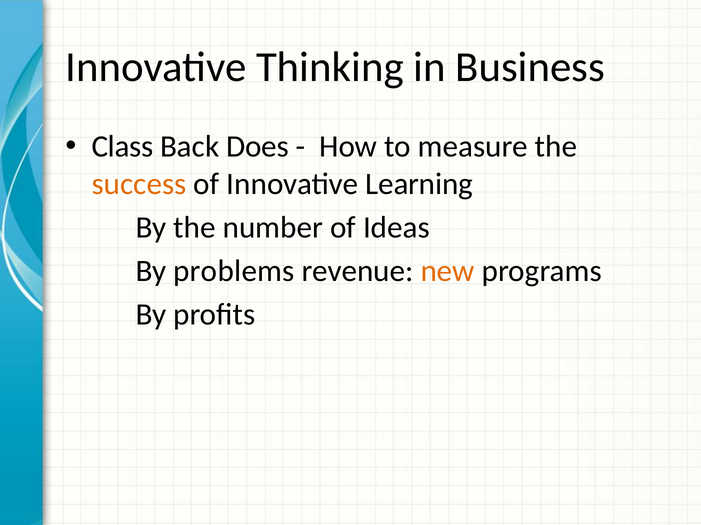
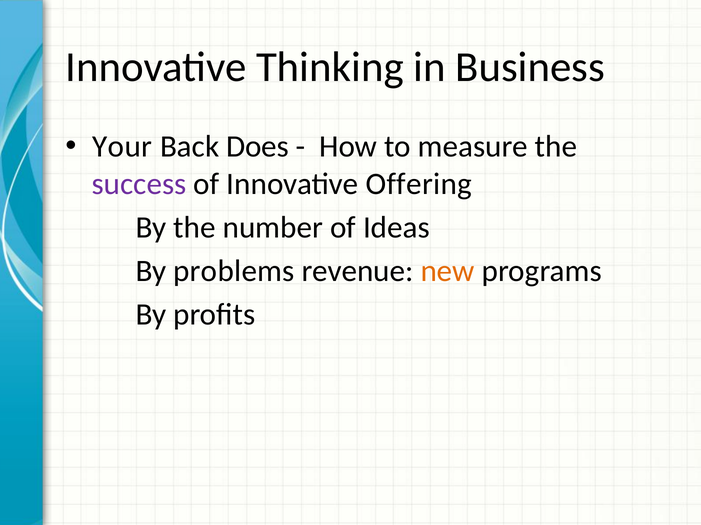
Class: Class -> Your
success colour: orange -> purple
Learning: Learning -> Offering
